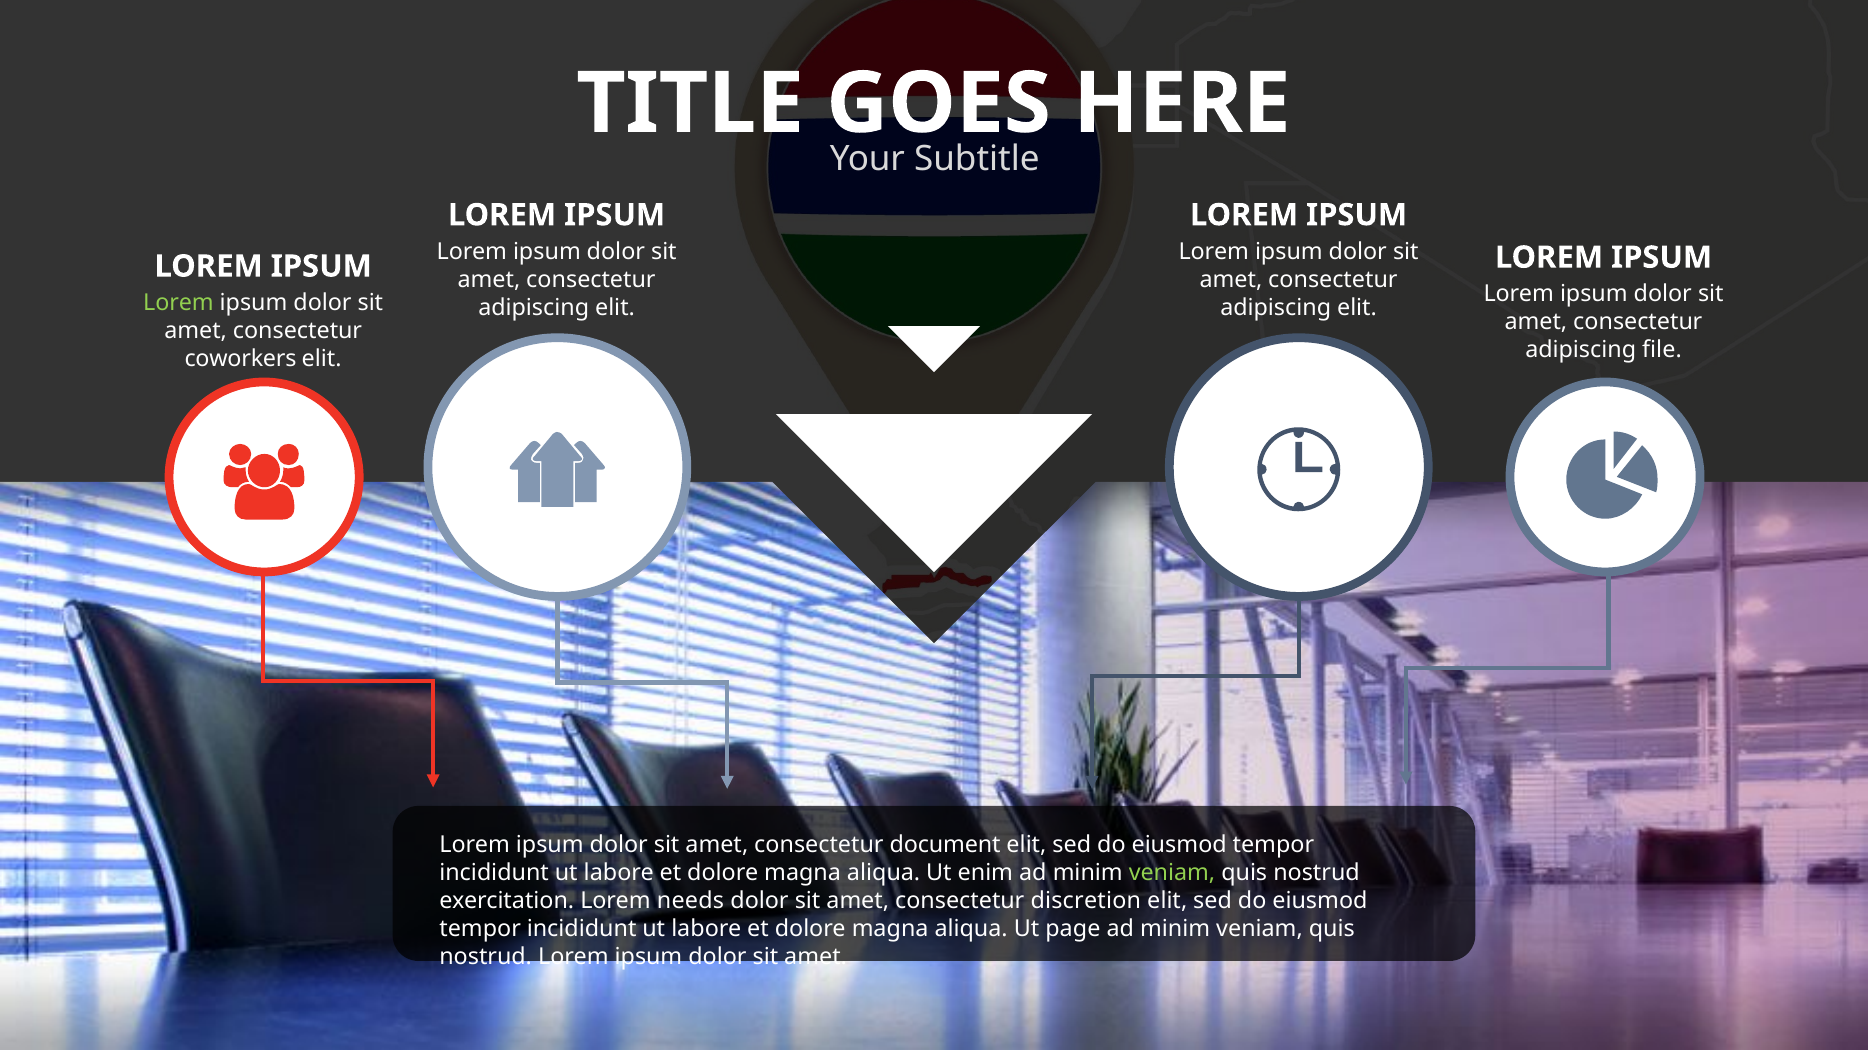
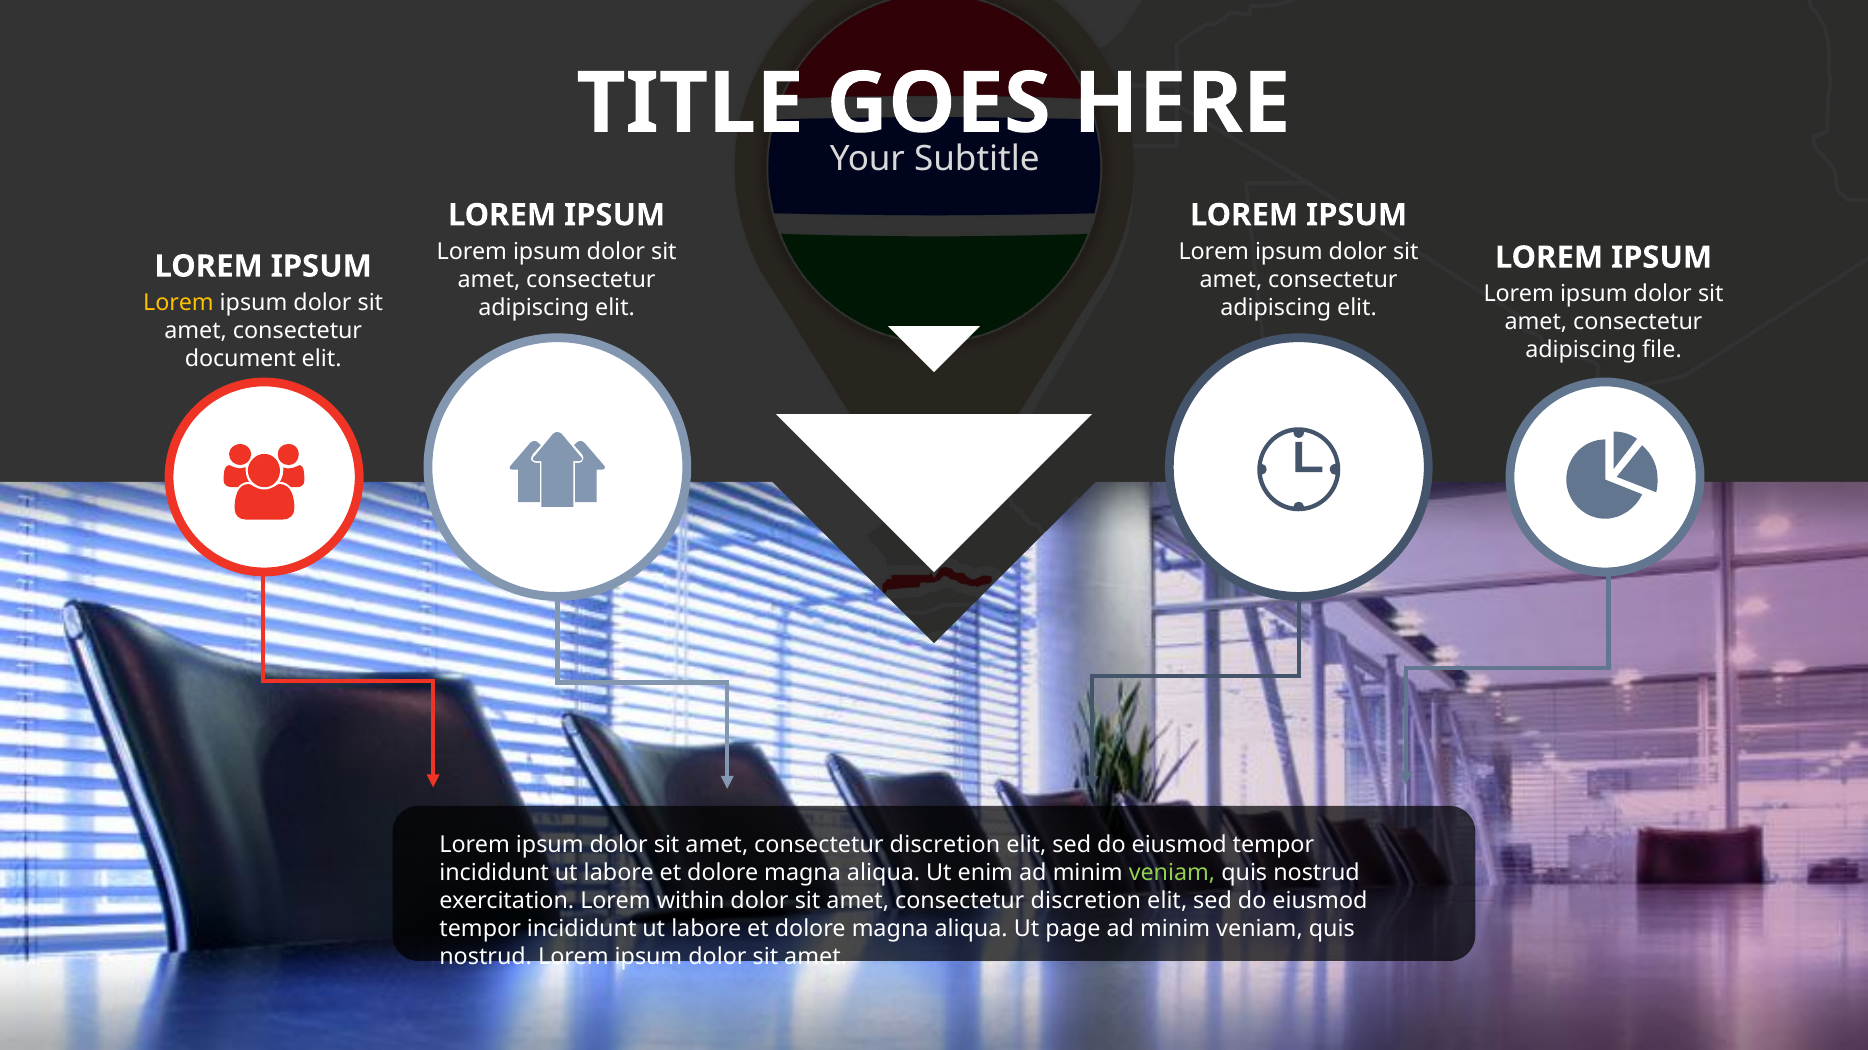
Lorem at (178, 303) colour: light green -> yellow
coworkers: coworkers -> document
document at (945, 845): document -> discretion
needs: needs -> within
